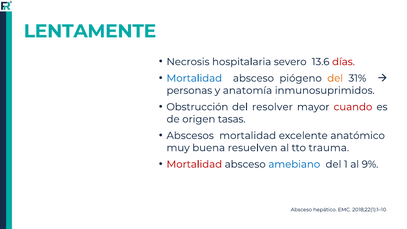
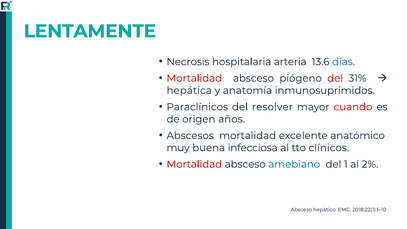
severo: severo -> arteria
días colour: red -> blue
Mortalidad at (194, 78) colour: blue -> red
del at (335, 78) colour: orange -> red
personas: personas -> hepática
Obstrucción: Obstrucción -> Paraclínicos
tasas: tasas -> años
resuelven: resuelven -> infecciosa
trauma: trauma -> clínicos
9%: 9% -> 2%
